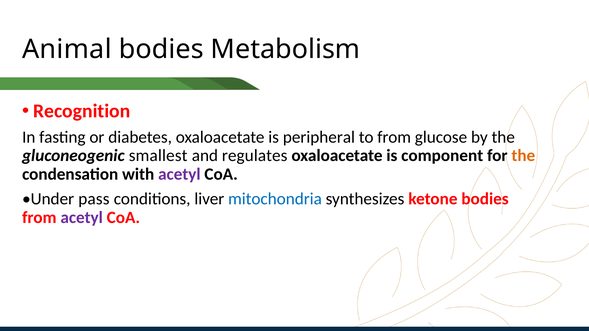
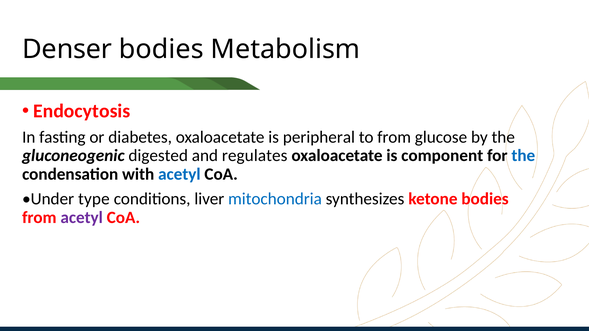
Animal: Animal -> Denser
Recognition: Recognition -> Endocytosis
smallest: smallest -> digested
the at (523, 156) colour: orange -> blue
acetyl at (179, 174) colour: purple -> blue
pass: pass -> type
